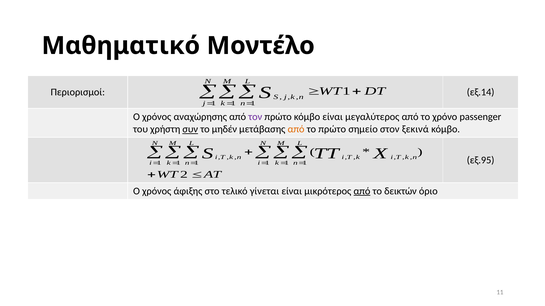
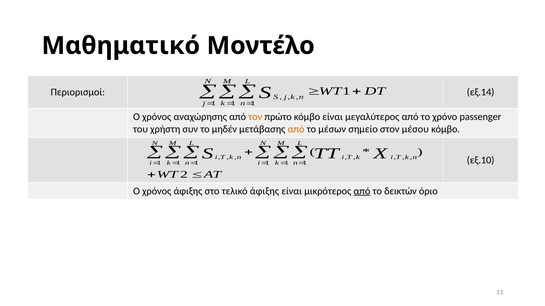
τον colour: purple -> orange
συν underline: present -> none
το πρώτο: πρώτο -> μέσων
ξεκινά: ξεκινά -> μέσου
εξ.95: εξ.95 -> εξ.10
τελικό γίνεται: γίνεται -> άφιξης
